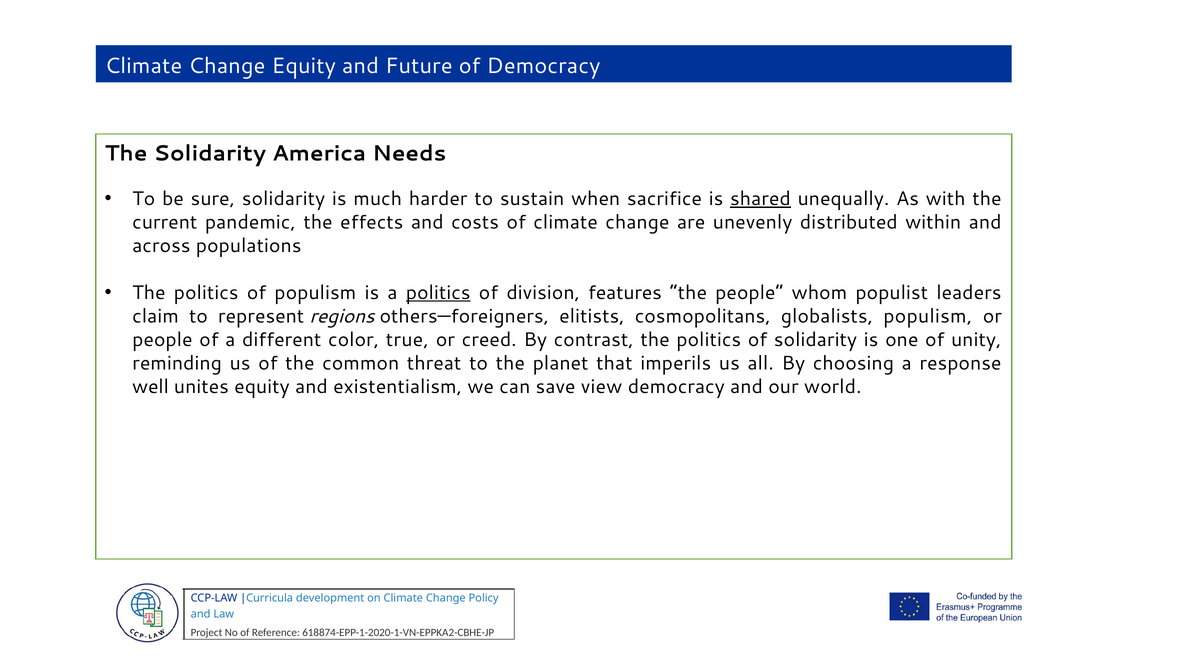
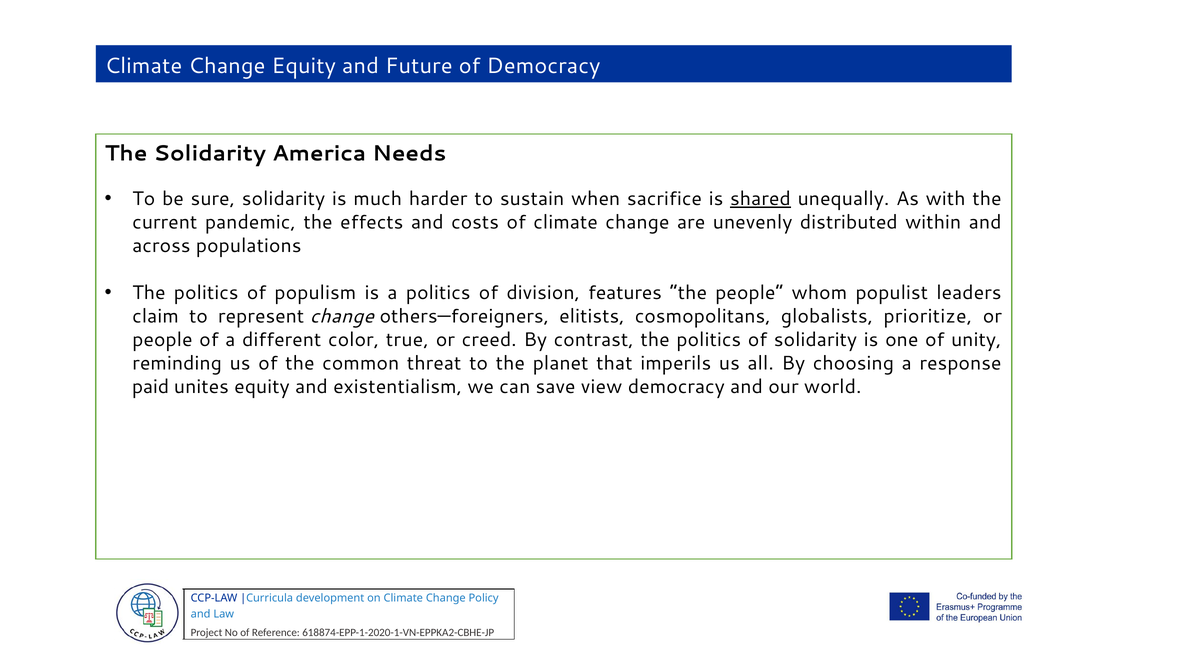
politics at (438, 293) underline: present -> none
represent regions: regions -> change
globalists populism: populism -> prioritize
well: well -> paid
